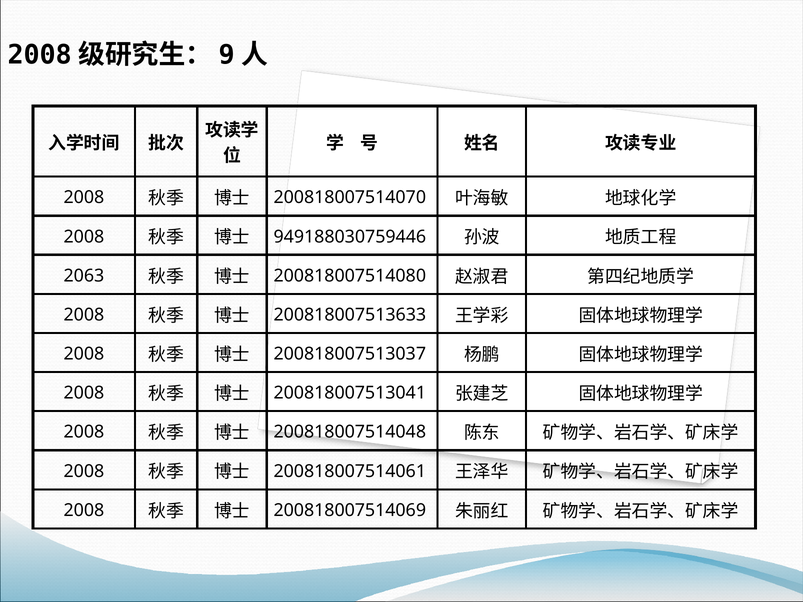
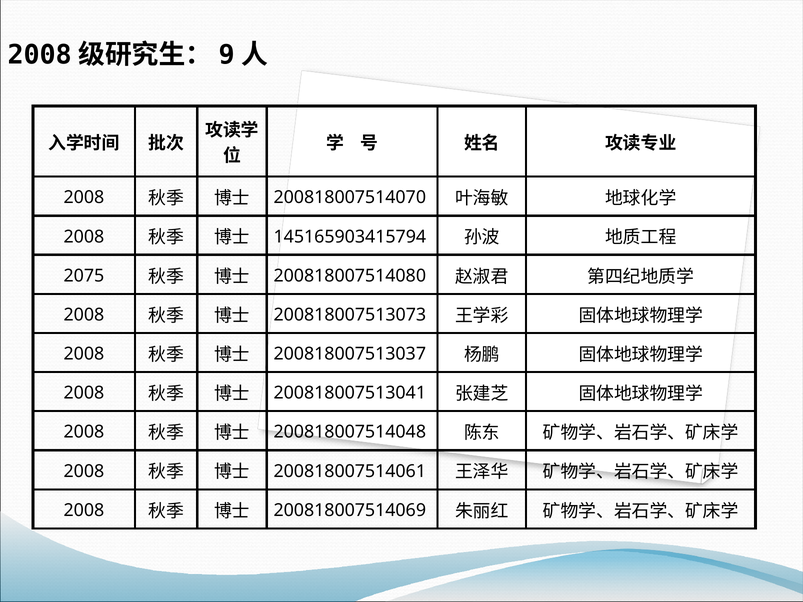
949188030759446: 949188030759446 -> 145165903415794
2063: 2063 -> 2075
200818007513633: 200818007513633 -> 200818007513073
